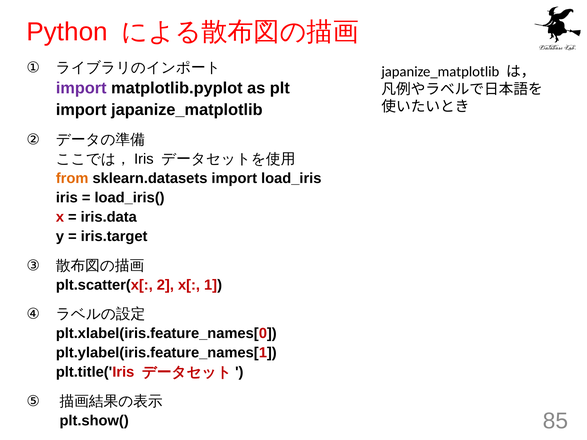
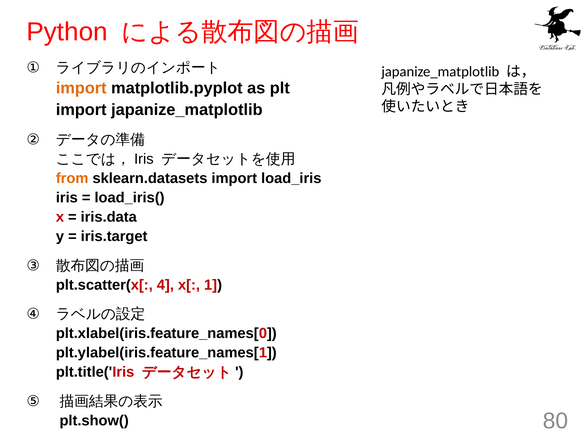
import at (81, 88) colour: purple -> orange
2: 2 -> 4
85: 85 -> 80
